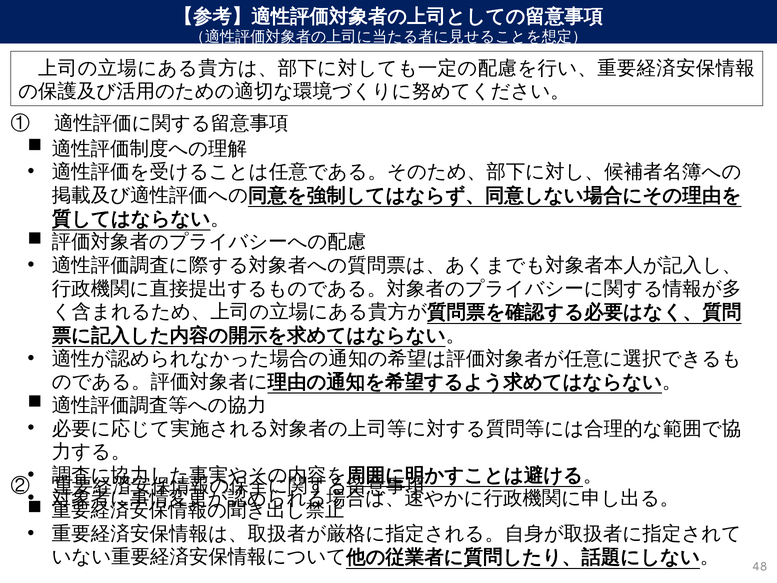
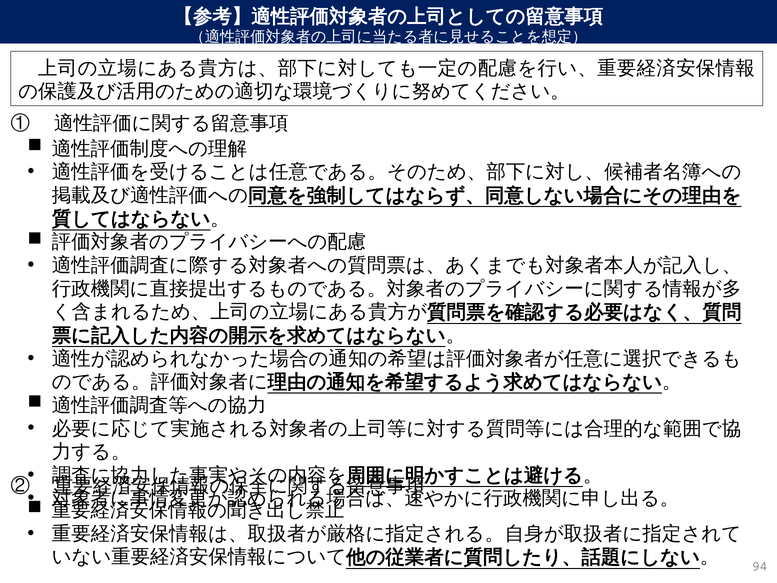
48: 48 -> 94
